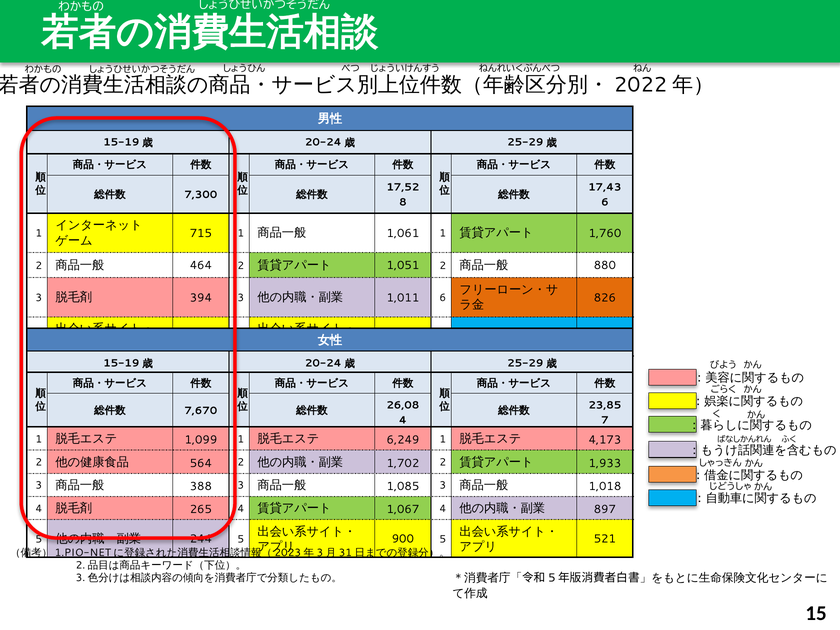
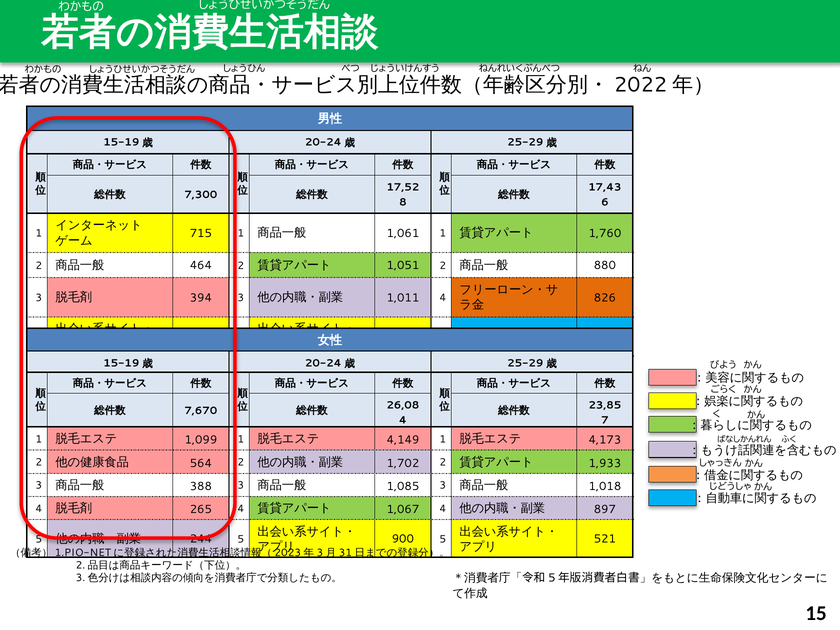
1,011 6: 6 -> 4
6,249: 6,249 -> 4,149
